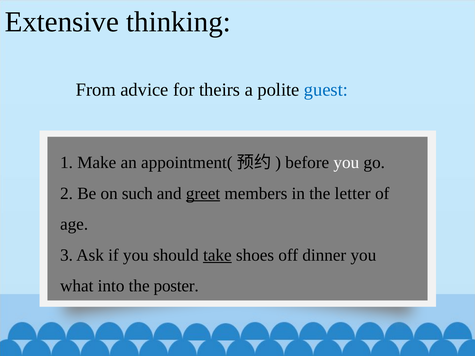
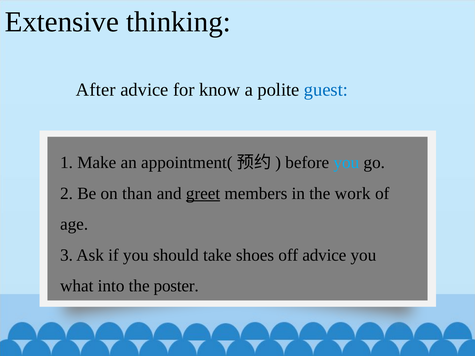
From: From -> After
theirs: theirs -> know
you at (346, 163) colour: white -> light blue
such: such -> than
letter: letter -> work
take underline: present -> none
off dinner: dinner -> advice
